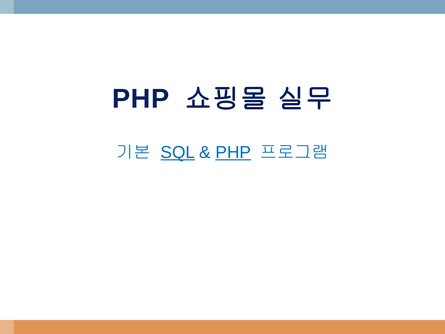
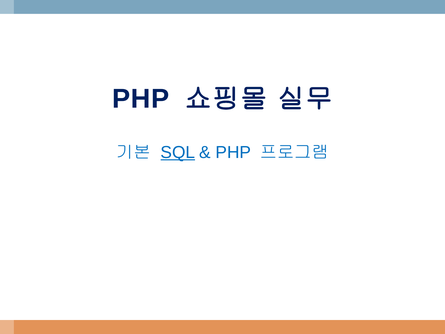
PHP at (233, 152) underline: present -> none
